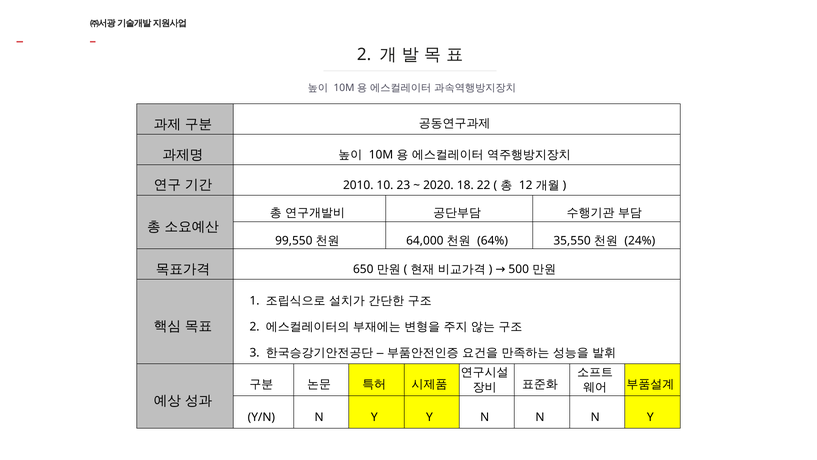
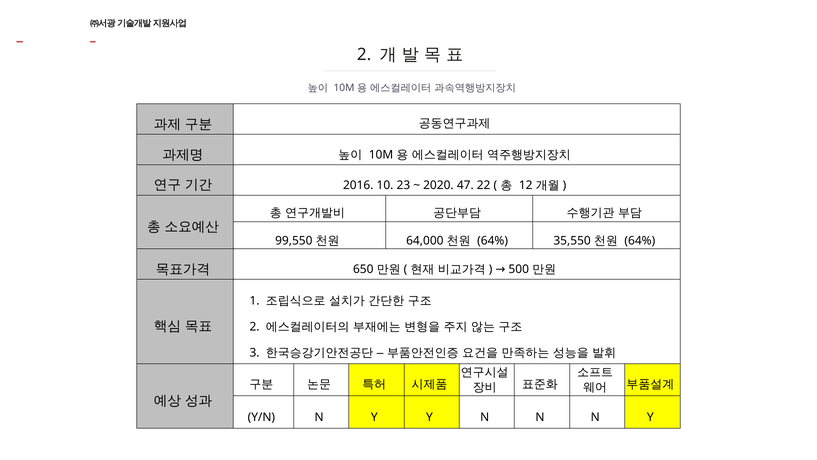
2010: 2010 -> 2016
18: 18 -> 47
24% at (640, 241): 24% -> 64%
